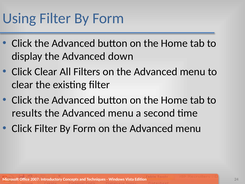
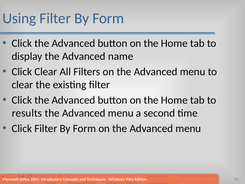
down: down -> name
